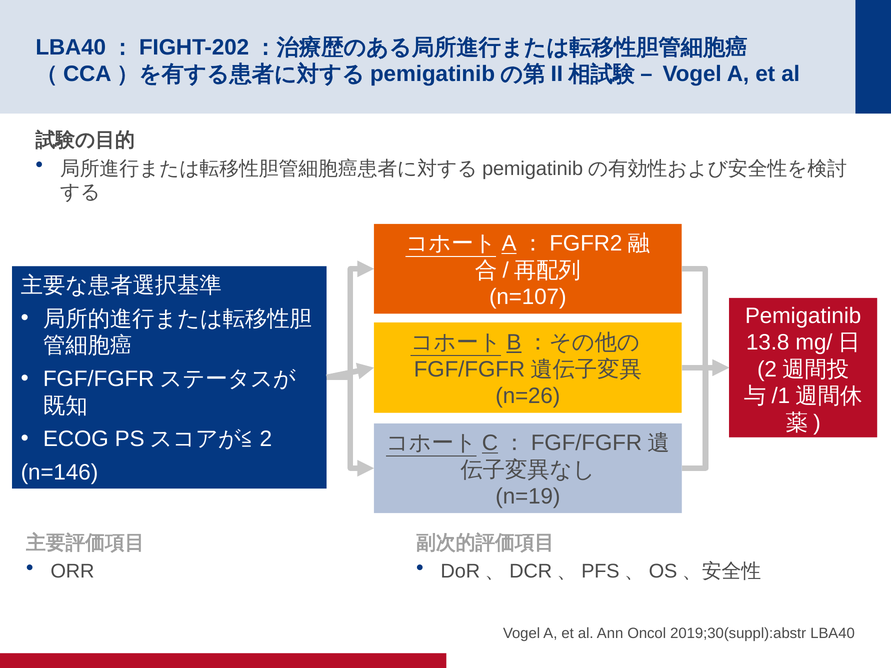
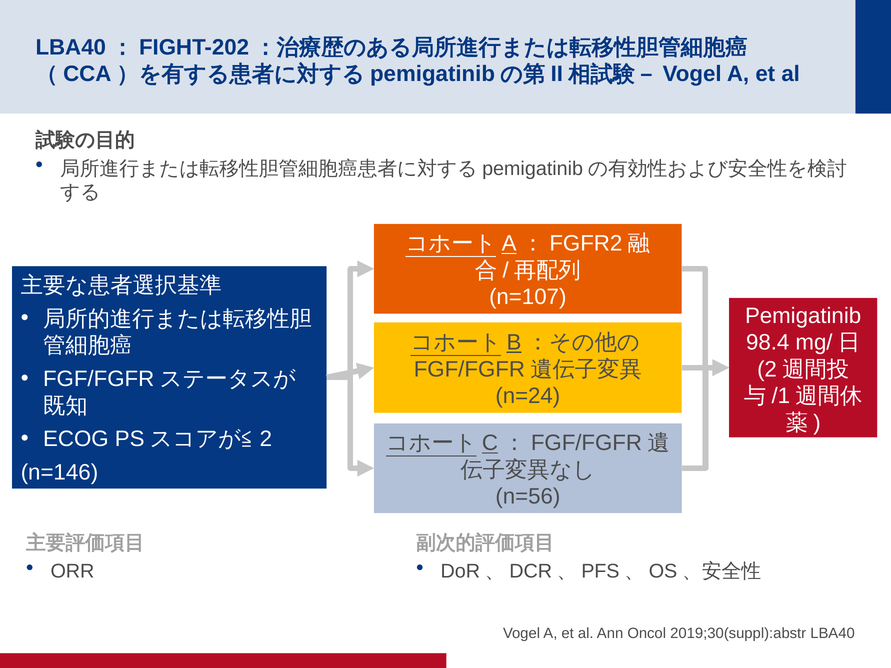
13.8: 13.8 -> 98.4
n=26: n=26 -> n=24
n=19: n=19 -> n=56
